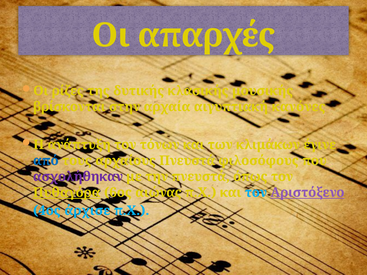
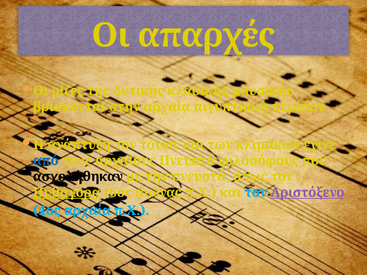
κανόνες: κανόνες -> περίπου
ασχολήθηκαν colour: purple -> black
άρχισε at (87, 211): άρχισε -> αρχαία
